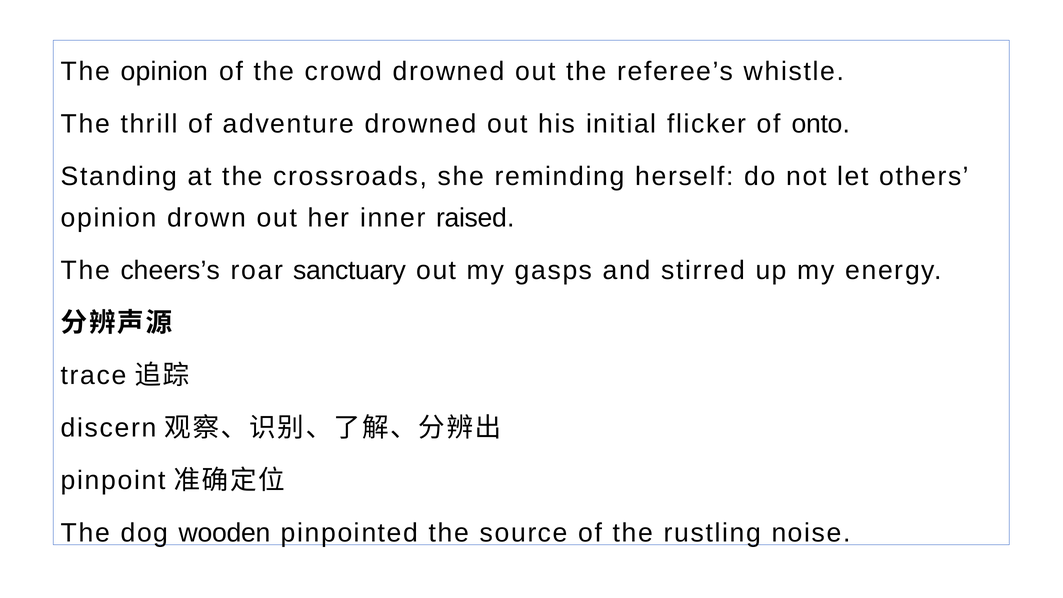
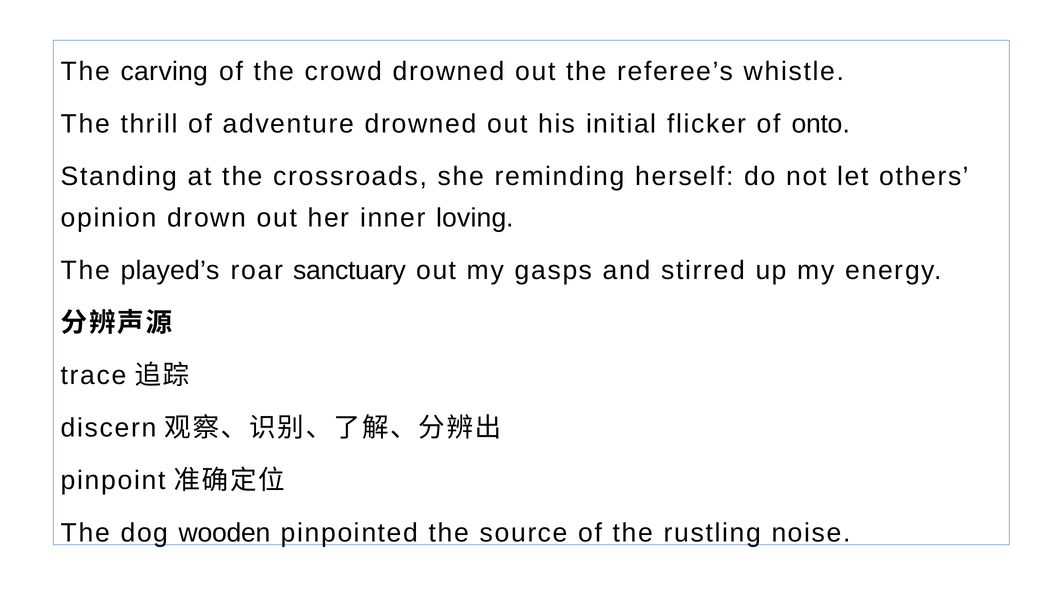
The opinion: opinion -> carving
raised: raised -> loving
cheers’s: cheers’s -> played’s
